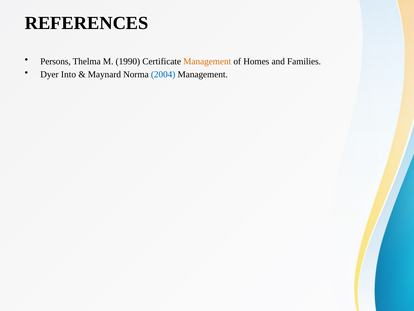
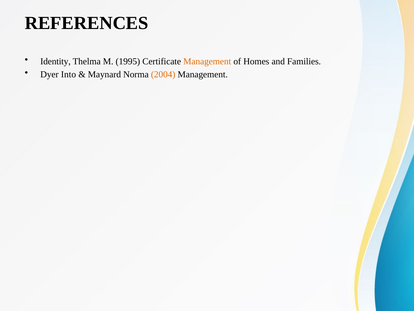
Persons: Persons -> Identity
1990: 1990 -> 1995
2004 colour: blue -> orange
